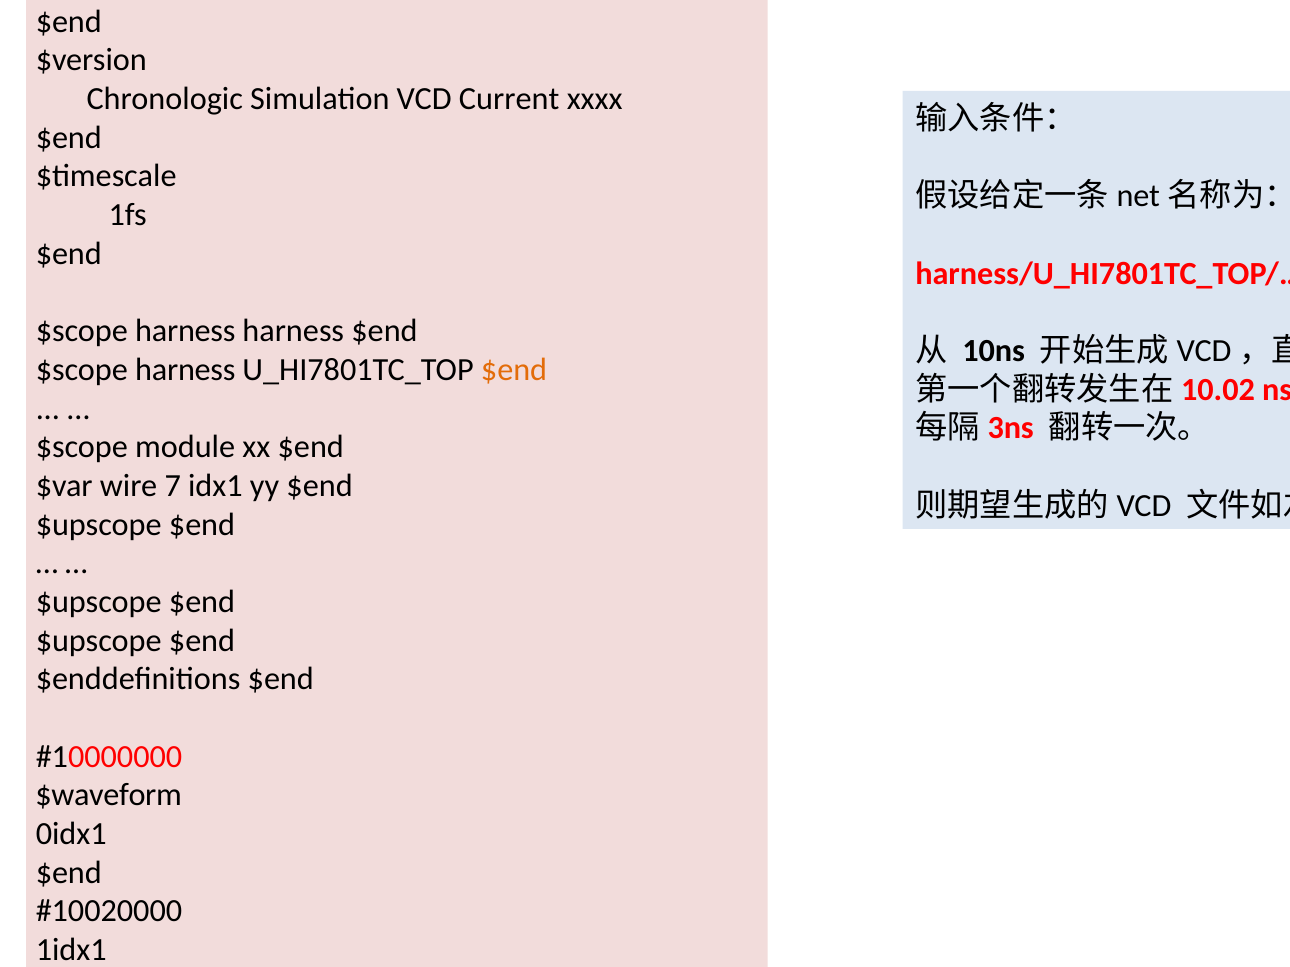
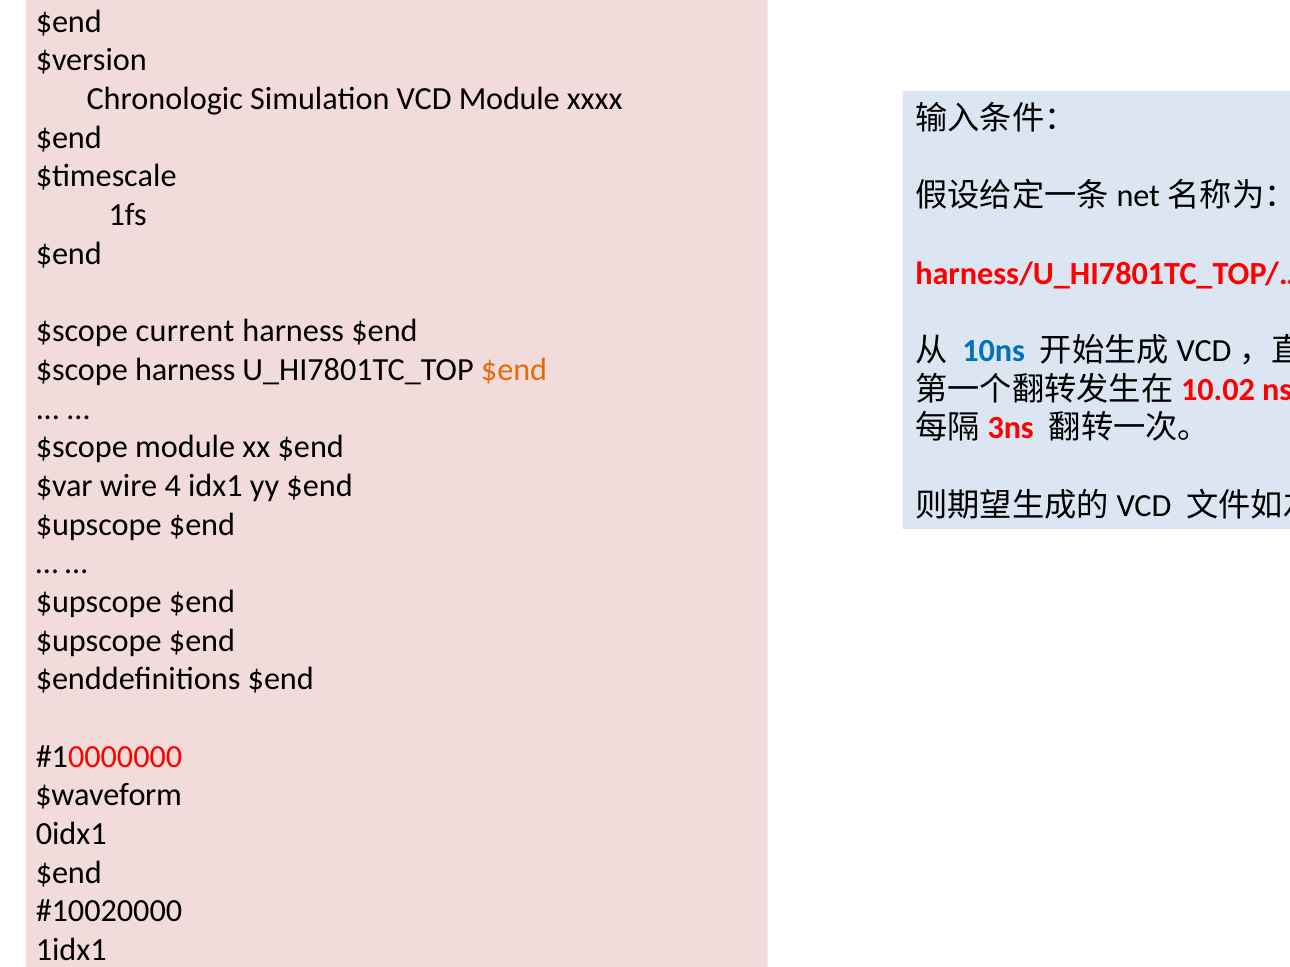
VCD Current: Current -> Module
harness at (185, 331): harness -> current
10ns colour: black -> blue
7: 7 -> 4
